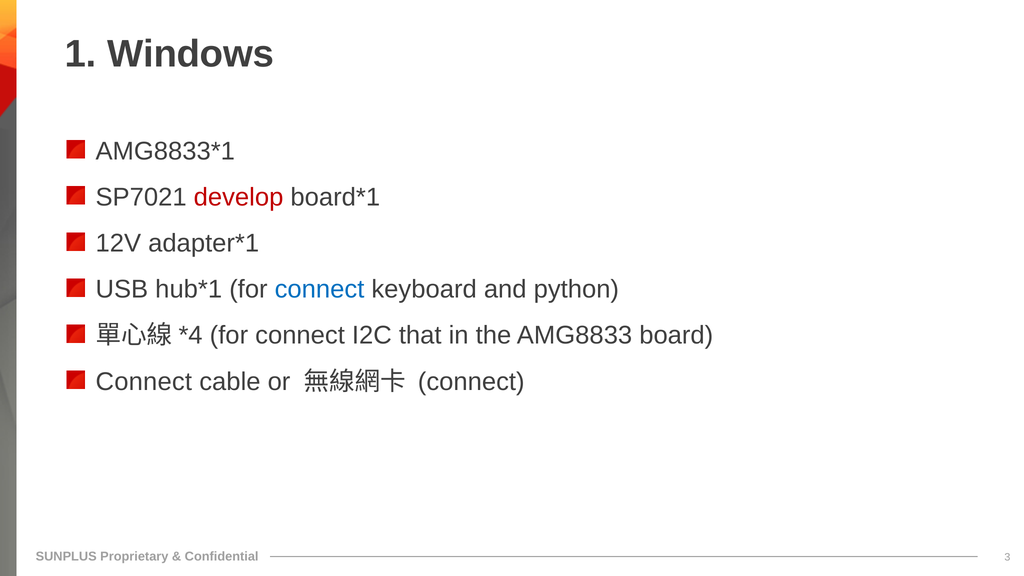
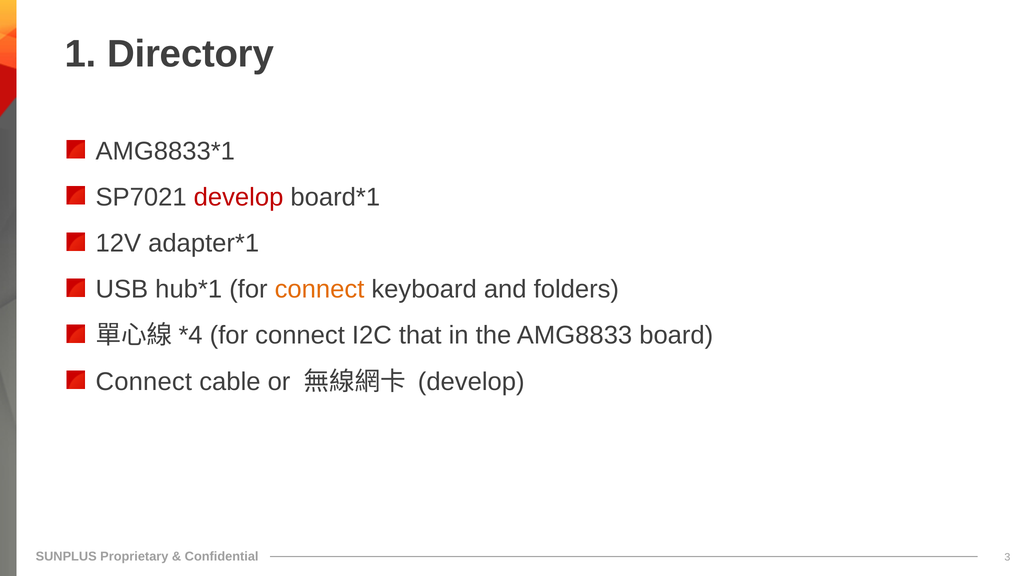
Windows: Windows -> Directory
connect at (320, 289) colour: blue -> orange
python: python -> folders
connect at (471, 382): connect -> develop
